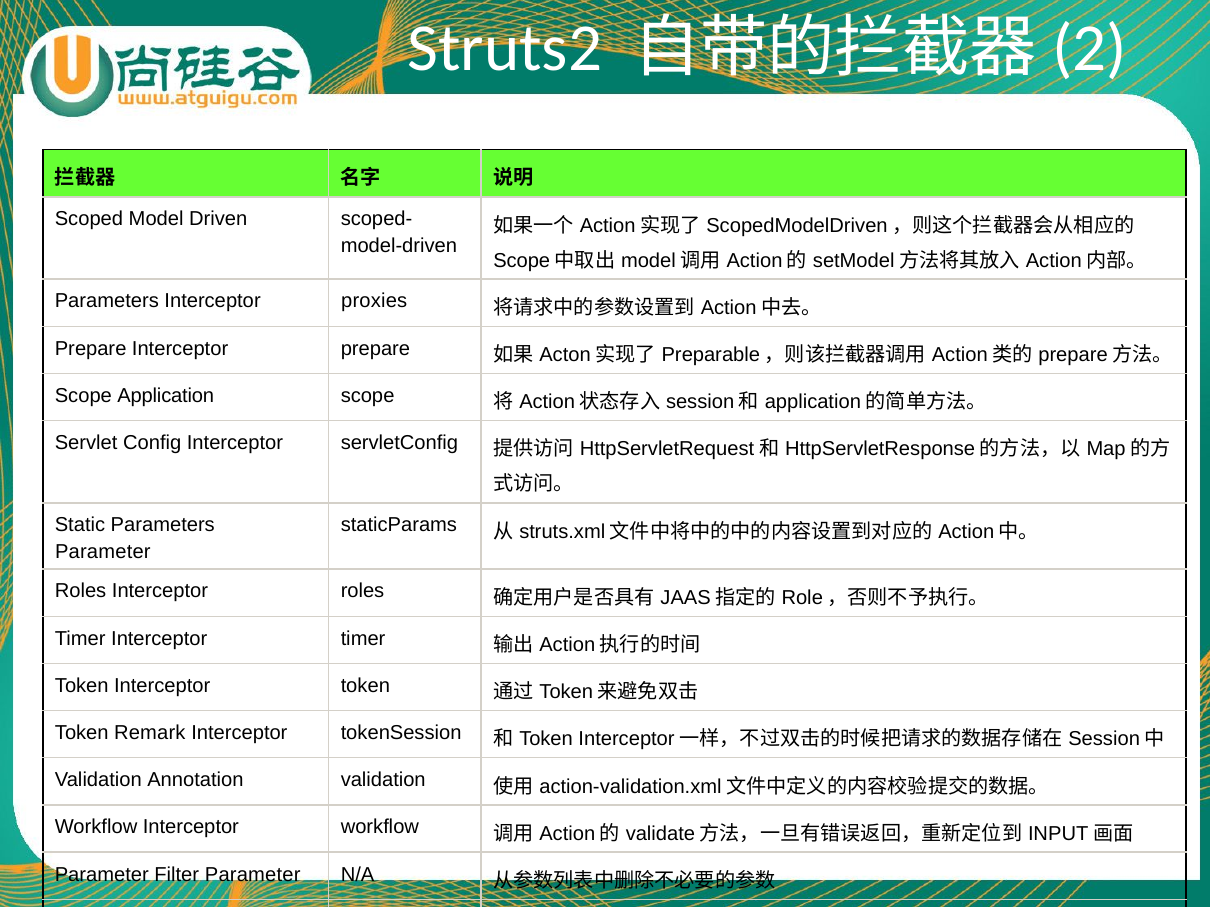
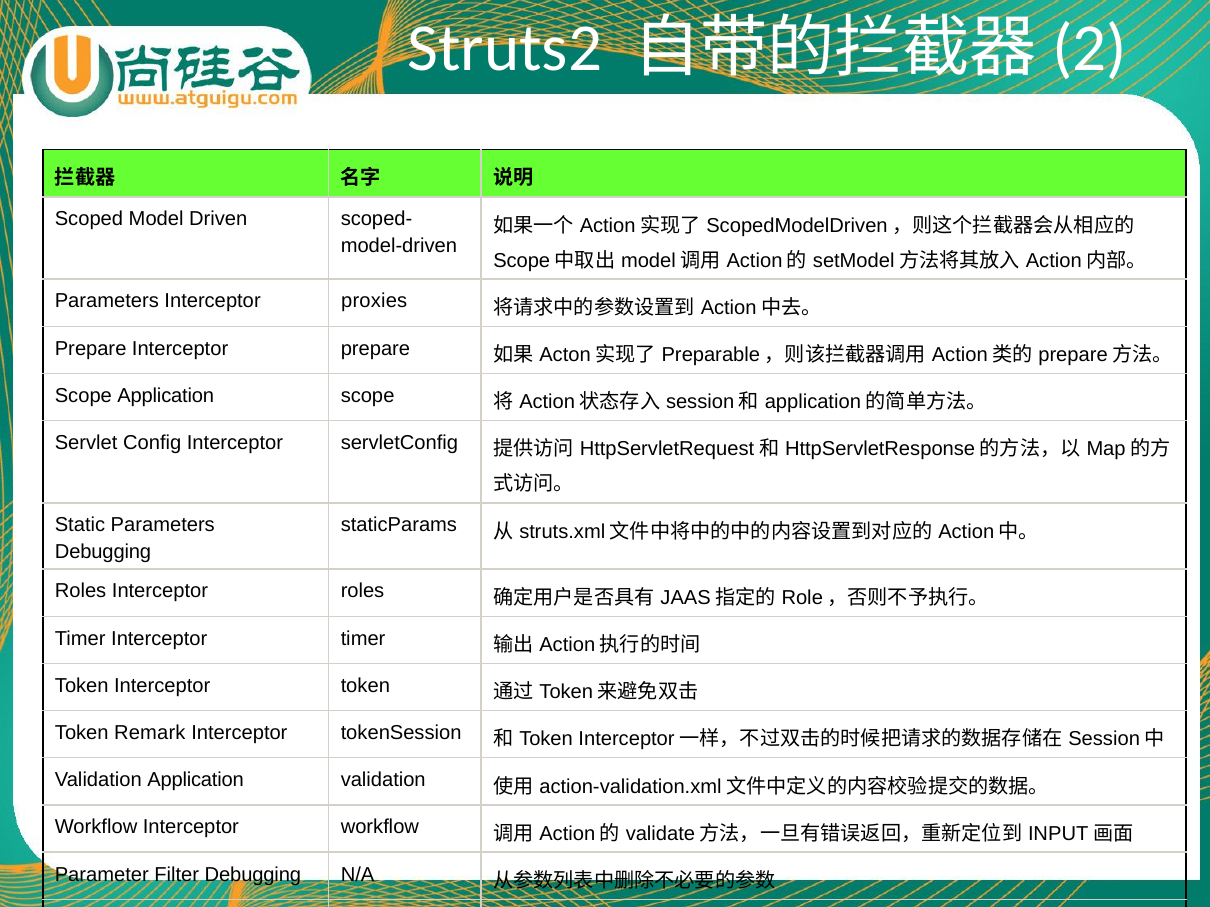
Parameter at (103, 552): Parameter -> Debugging
Validation Annotation: Annotation -> Application
Filter Parameter: Parameter -> Debugging
